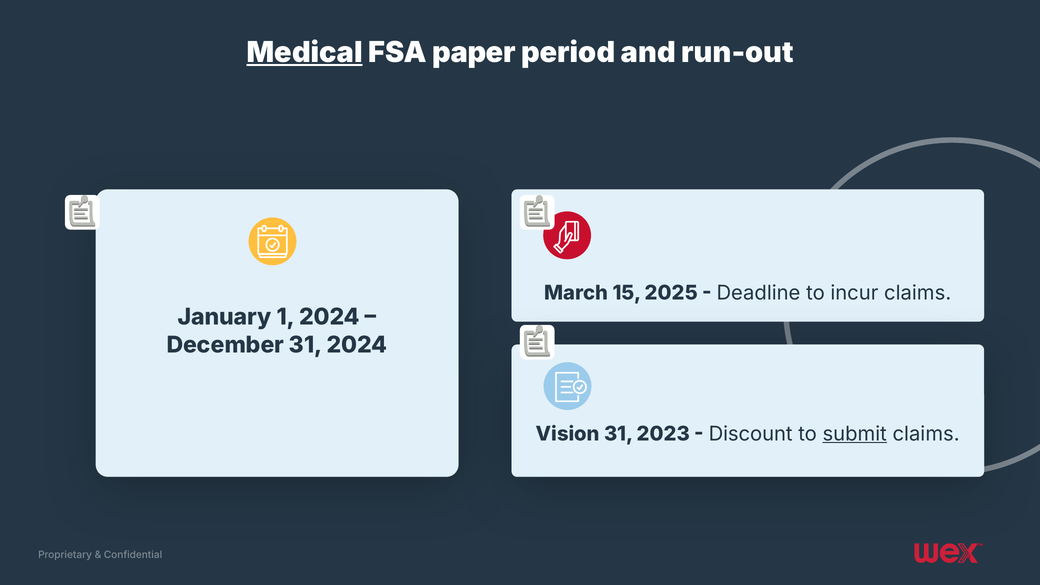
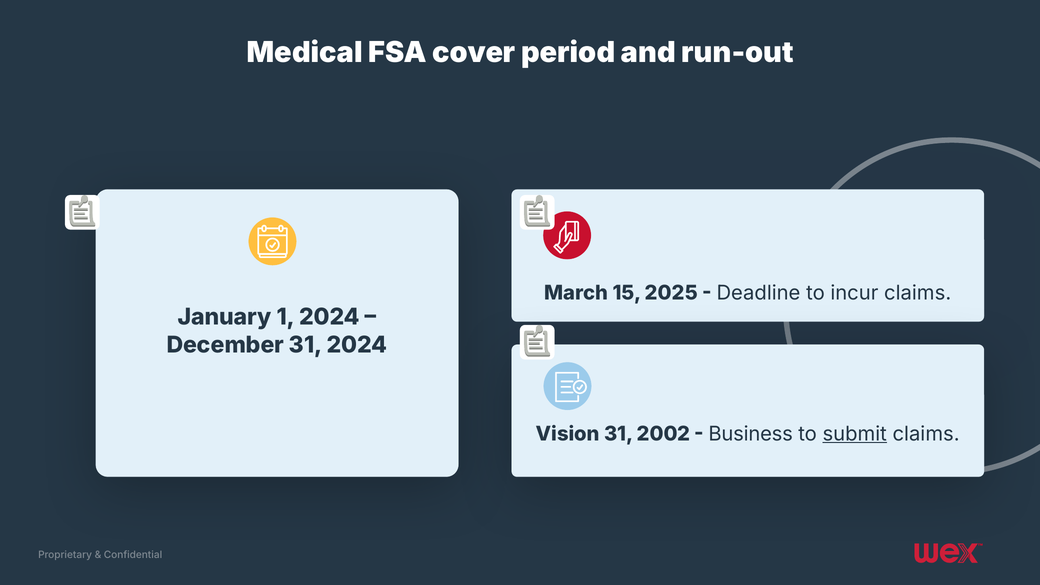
Medical underline: present -> none
paper: paper -> cover
2023: 2023 -> 2002
Discount: Discount -> Business
